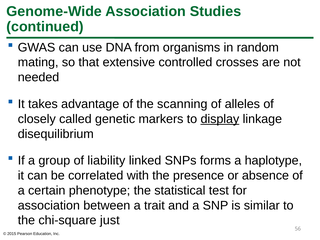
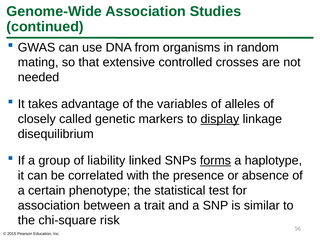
scanning: scanning -> variables
forms underline: none -> present
just: just -> risk
